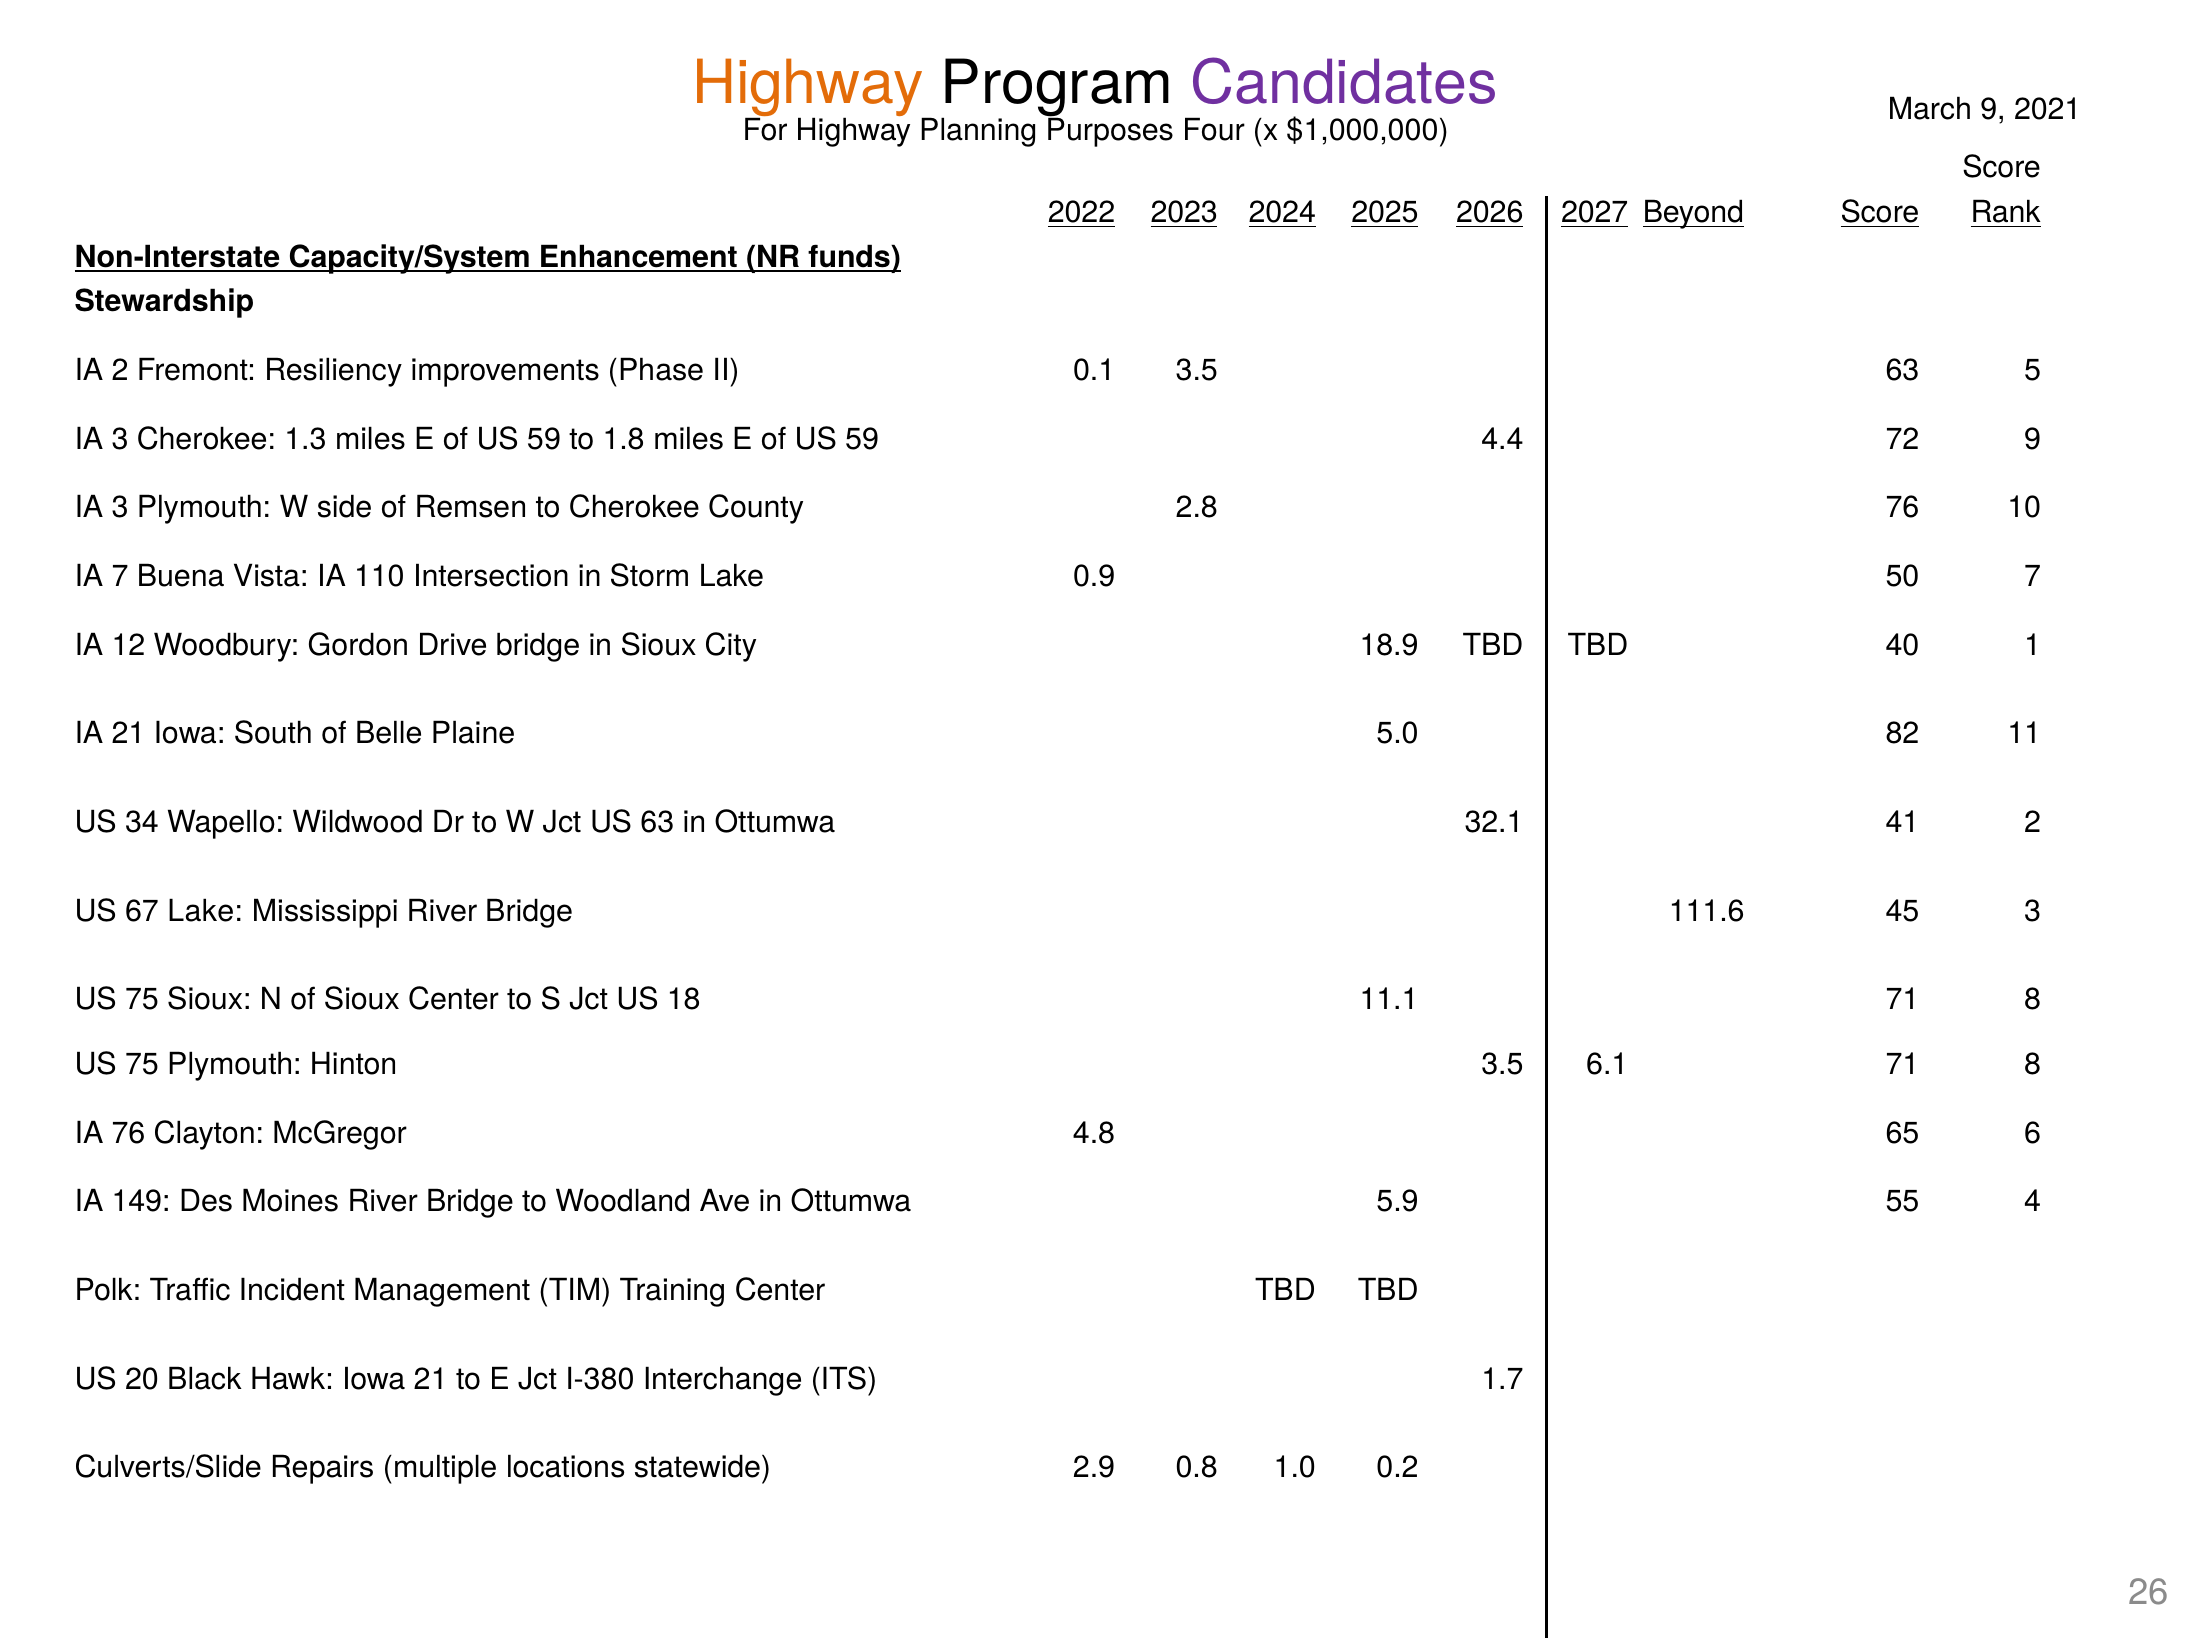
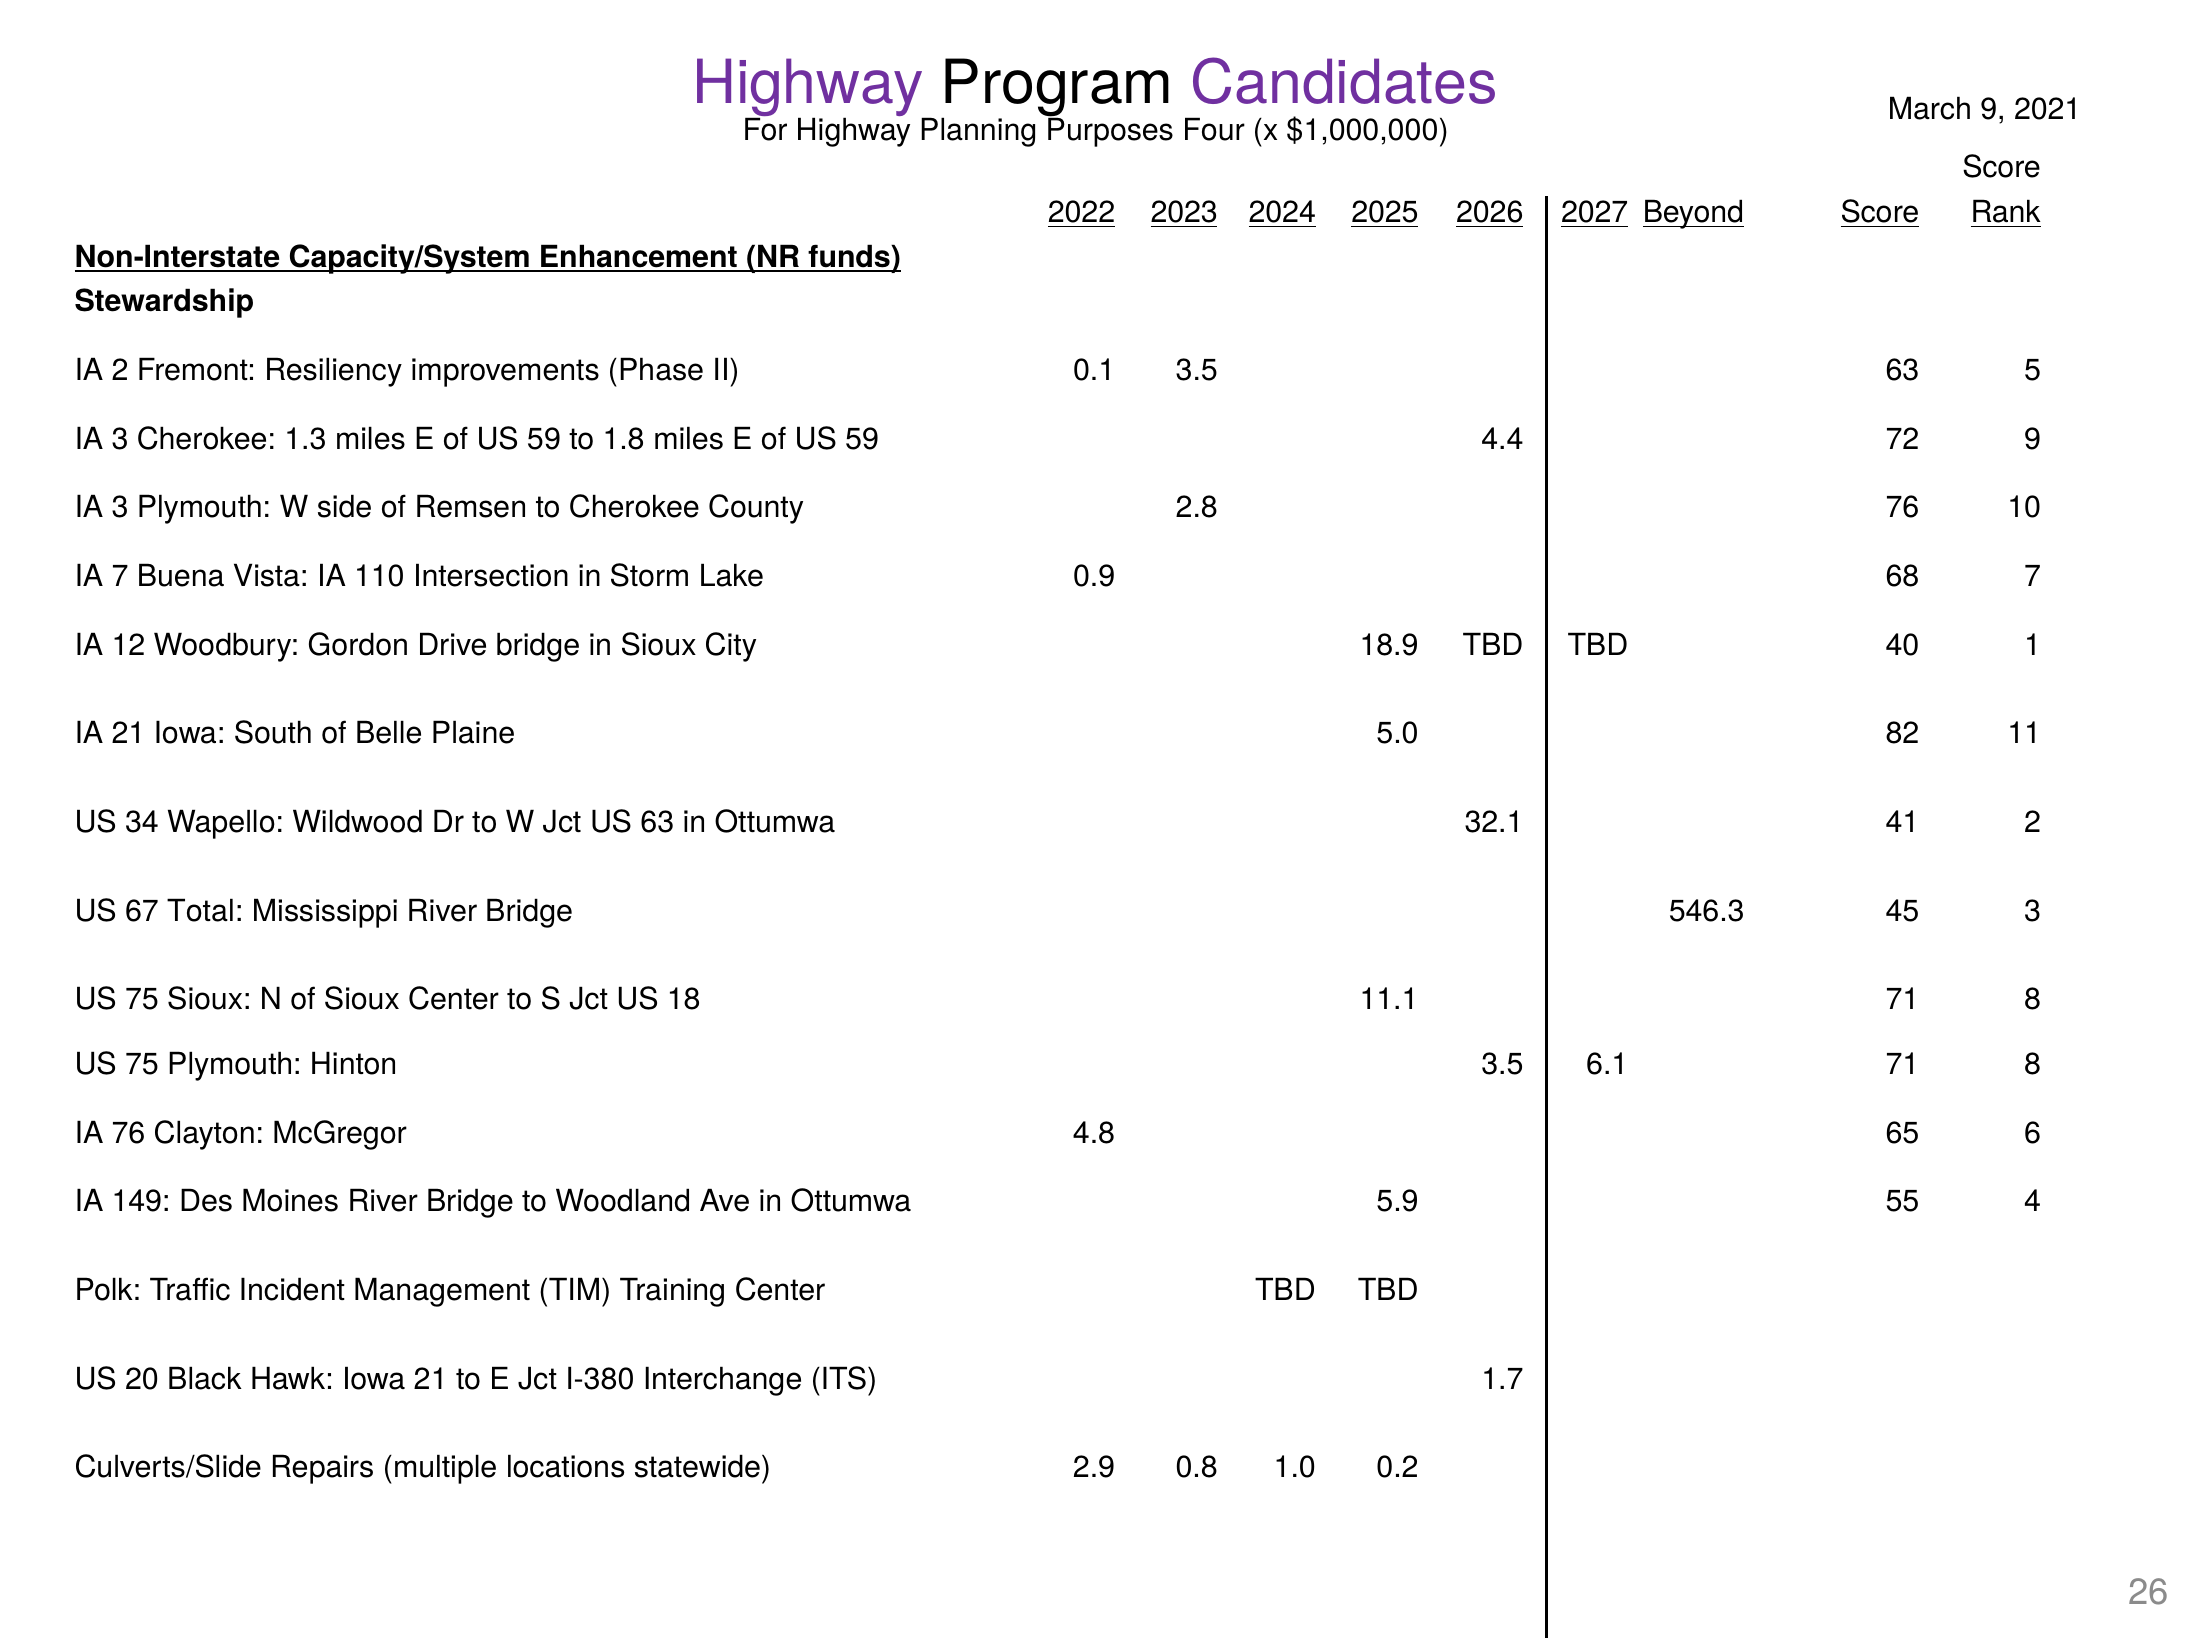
Highway at (808, 84) colour: orange -> purple
50: 50 -> 68
67 Lake: Lake -> Total
111.6: 111.6 -> 546.3
